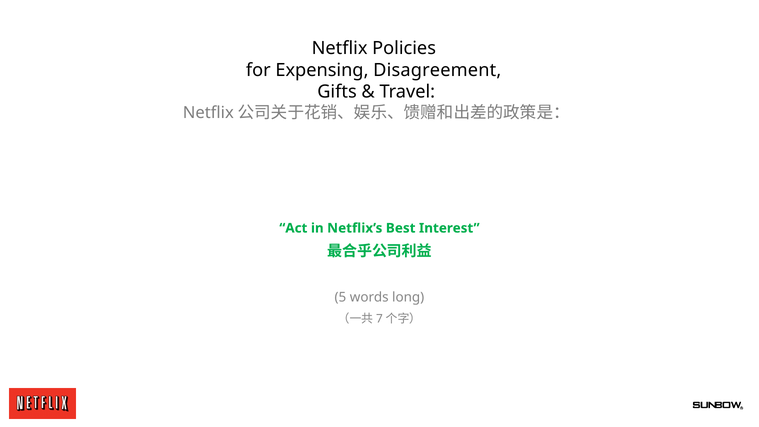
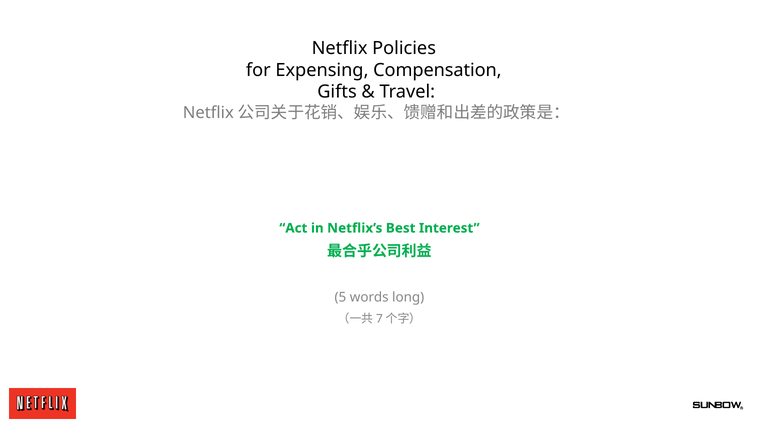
Disagreement: Disagreement -> Compensation
